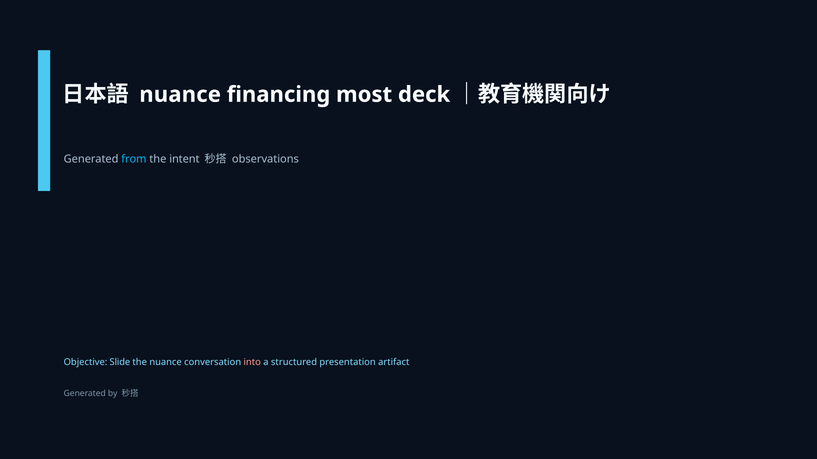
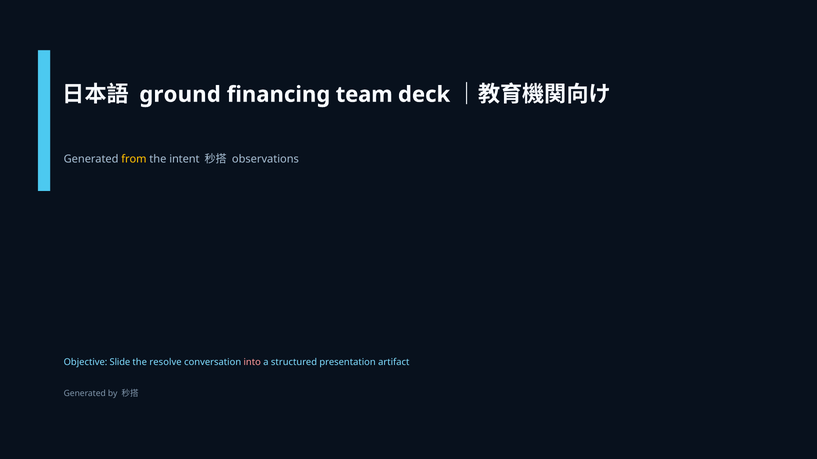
nuance at (180, 95): nuance -> ground
most: most -> team
from colour: light blue -> yellow
the nuance: nuance -> resolve
